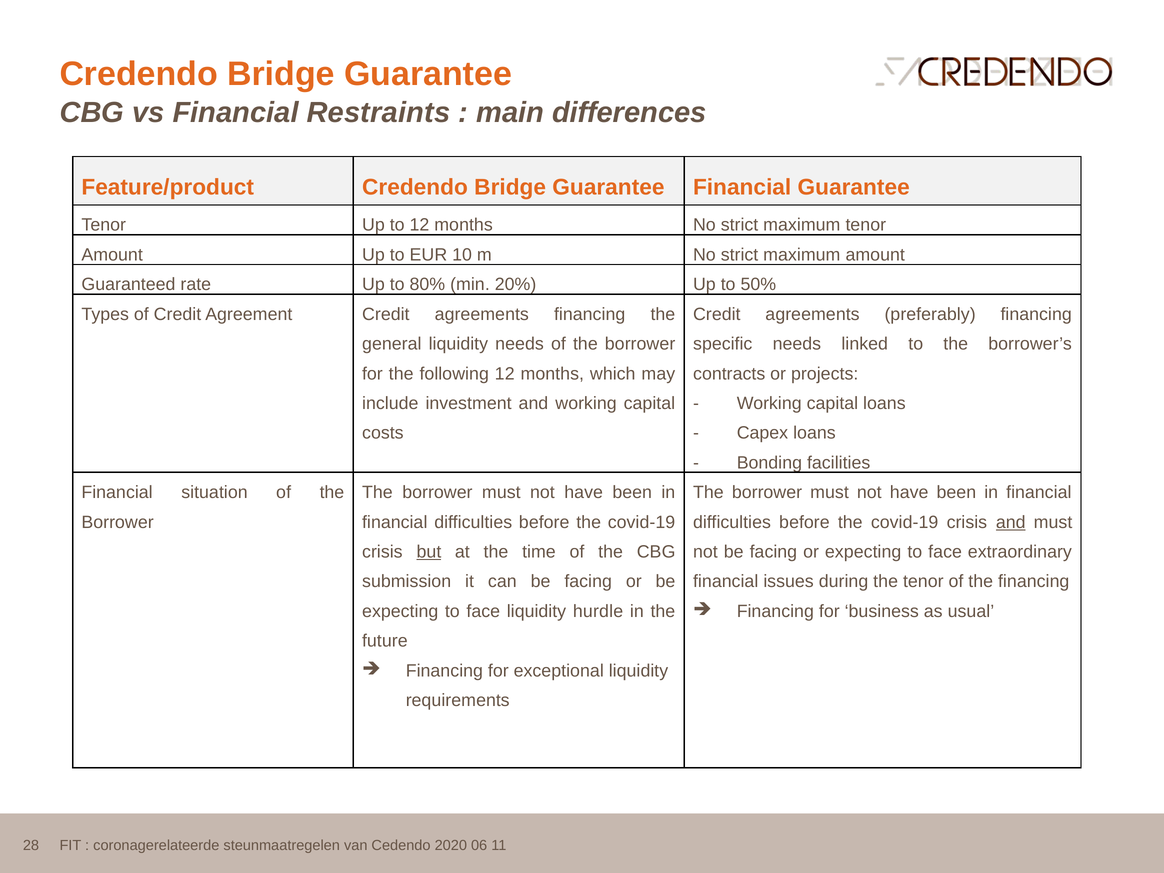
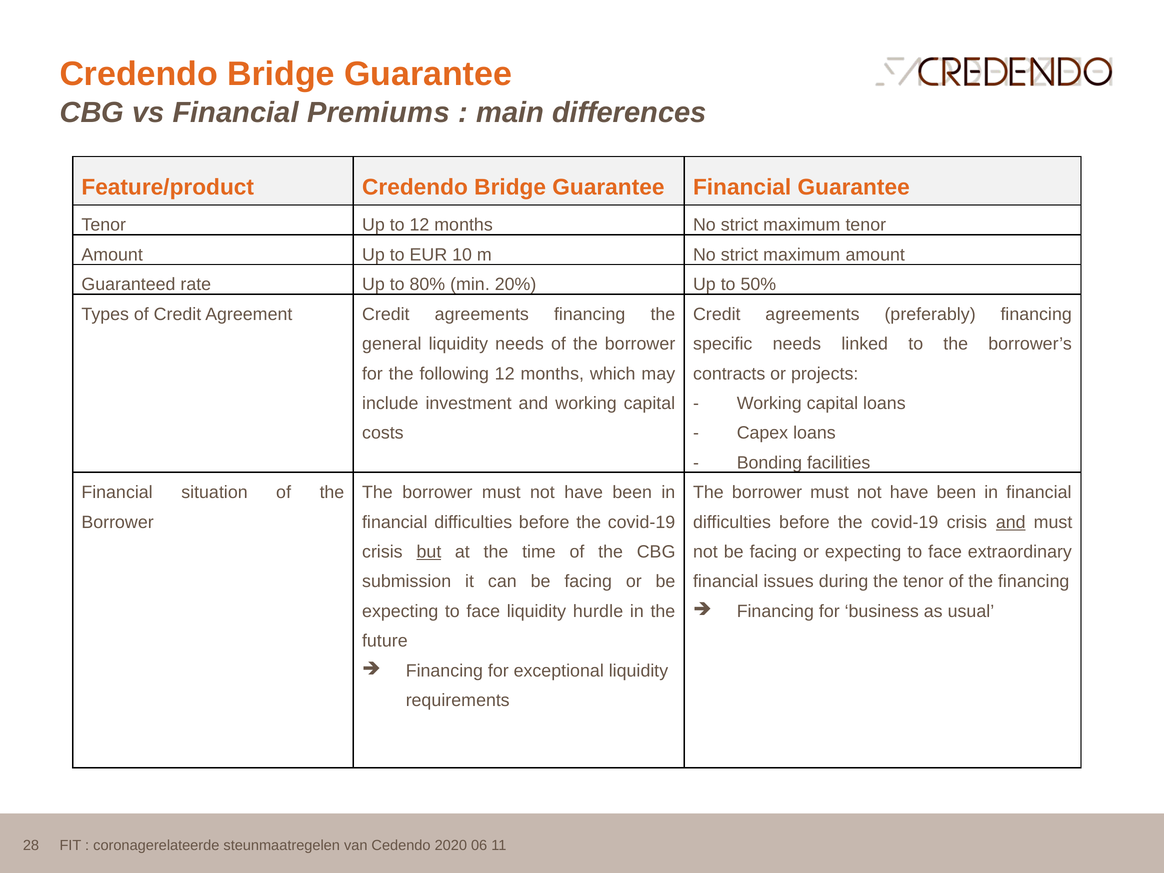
Restraints: Restraints -> Premiums
